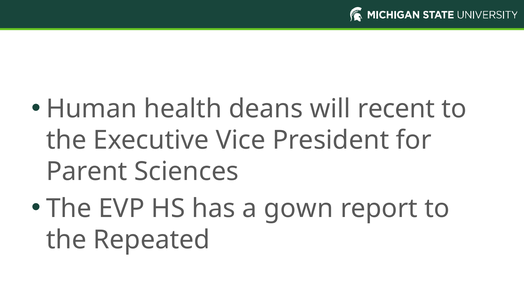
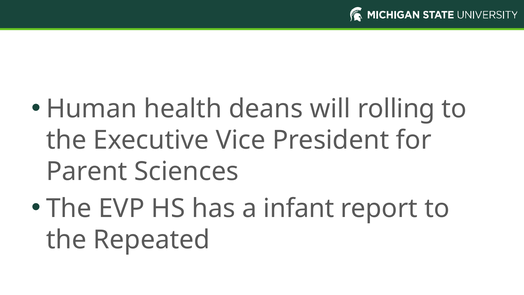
recent: recent -> rolling
gown: gown -> infant
